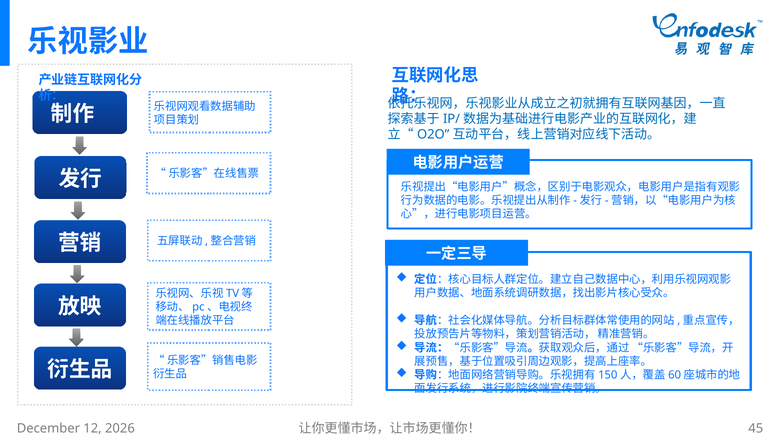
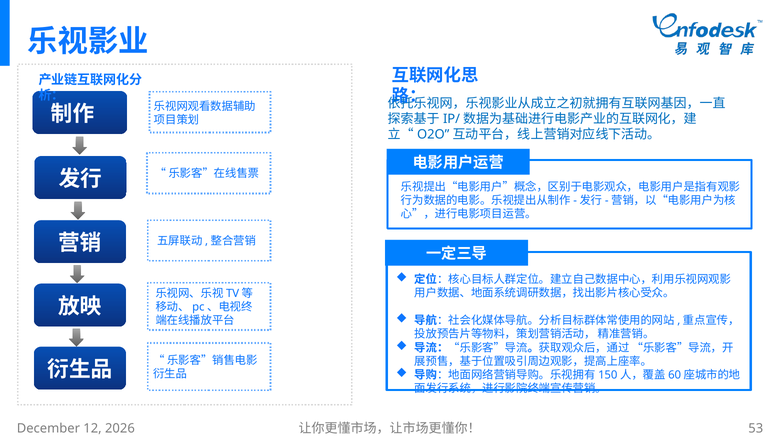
45: 45 -> 53
